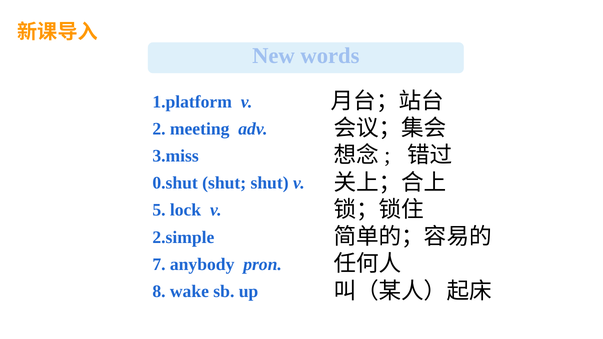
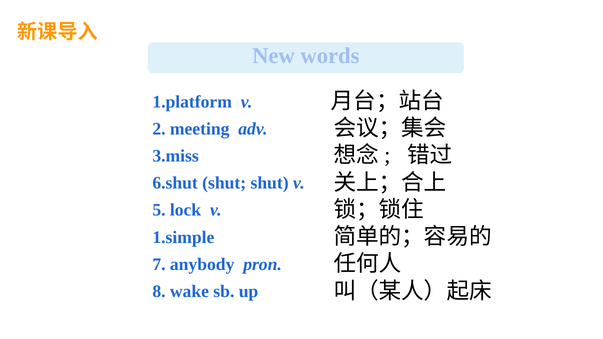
0.shut: 0.shut -> 6.shut
2.simple: 2.simple -> 1.simple
